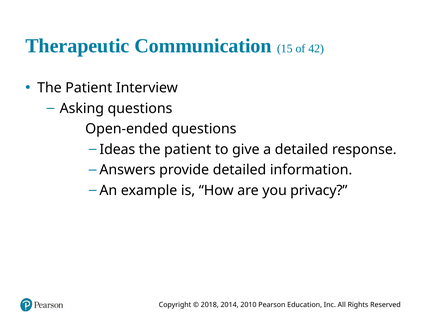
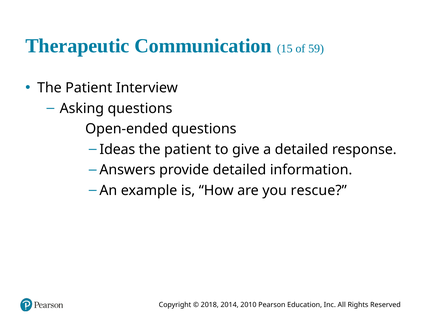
42: 42 -> 59
privacy: privacy -> rescue
